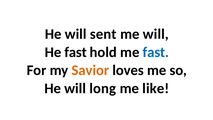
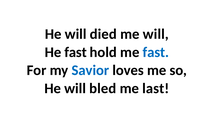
sent: sent -> died
Savior colour: orange -> blue
long: long -> bled
like: like -> last
